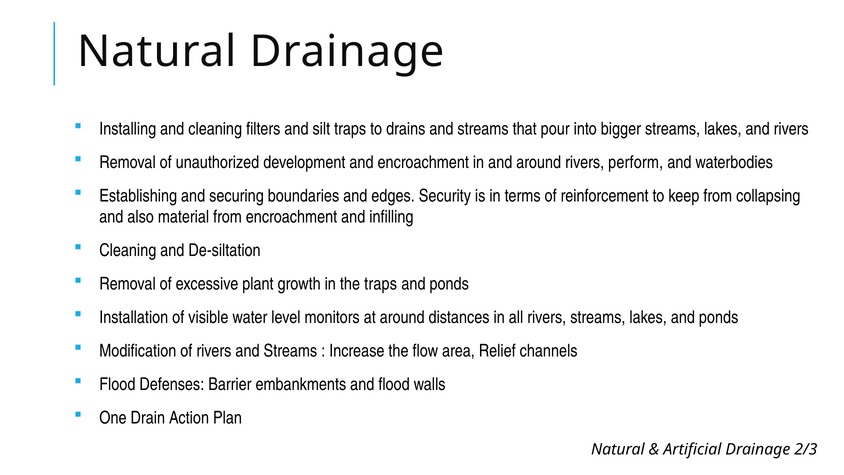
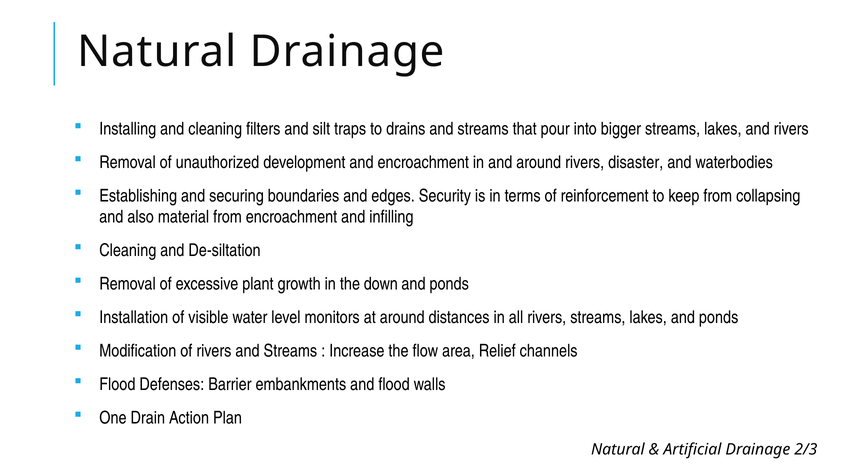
perform: perform -> disaster
the traps: traps -> down
